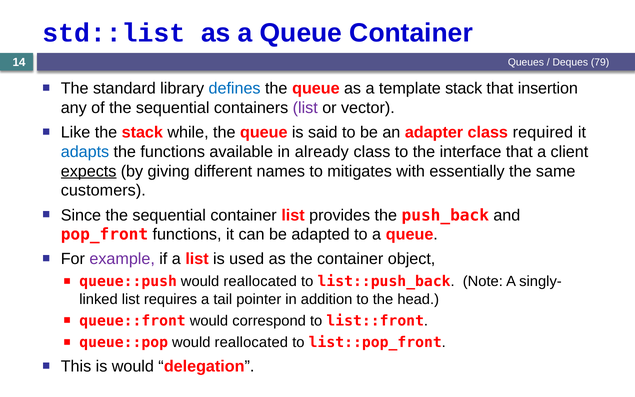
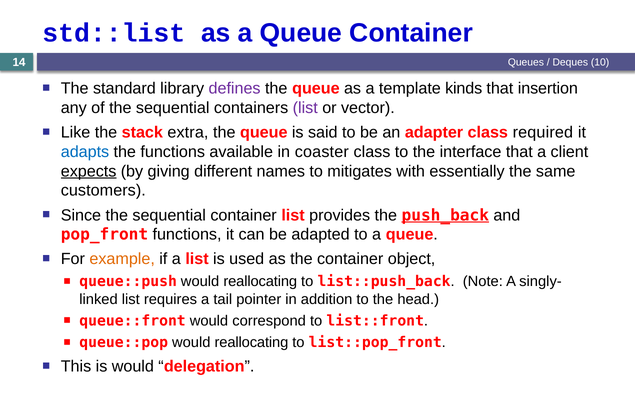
79: 79 -> 10
defines colour: blue -> purple
template stack: stack -> kinds
while: while -> extra
already: already -> coaster
push_back underline: none -> present
example colour: purple -> orange
queue::push would reallocated: reallocated -> reallocating
queue::pop would reallocated: reallocated -> reallocating
